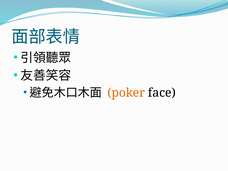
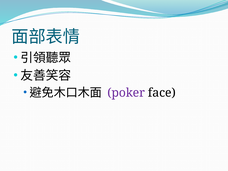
poker colour: orange -> purple
